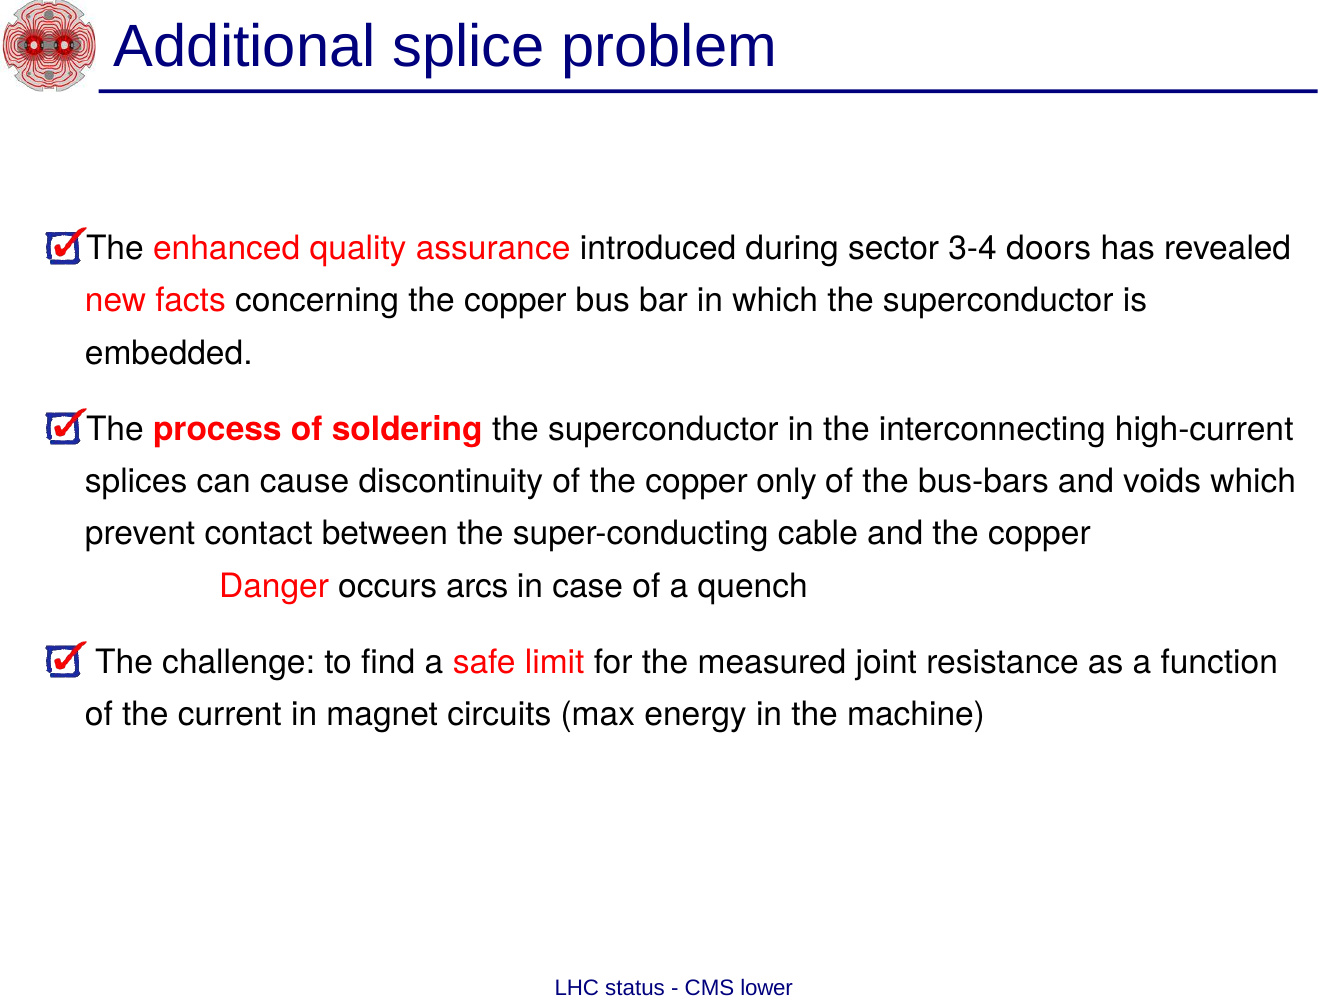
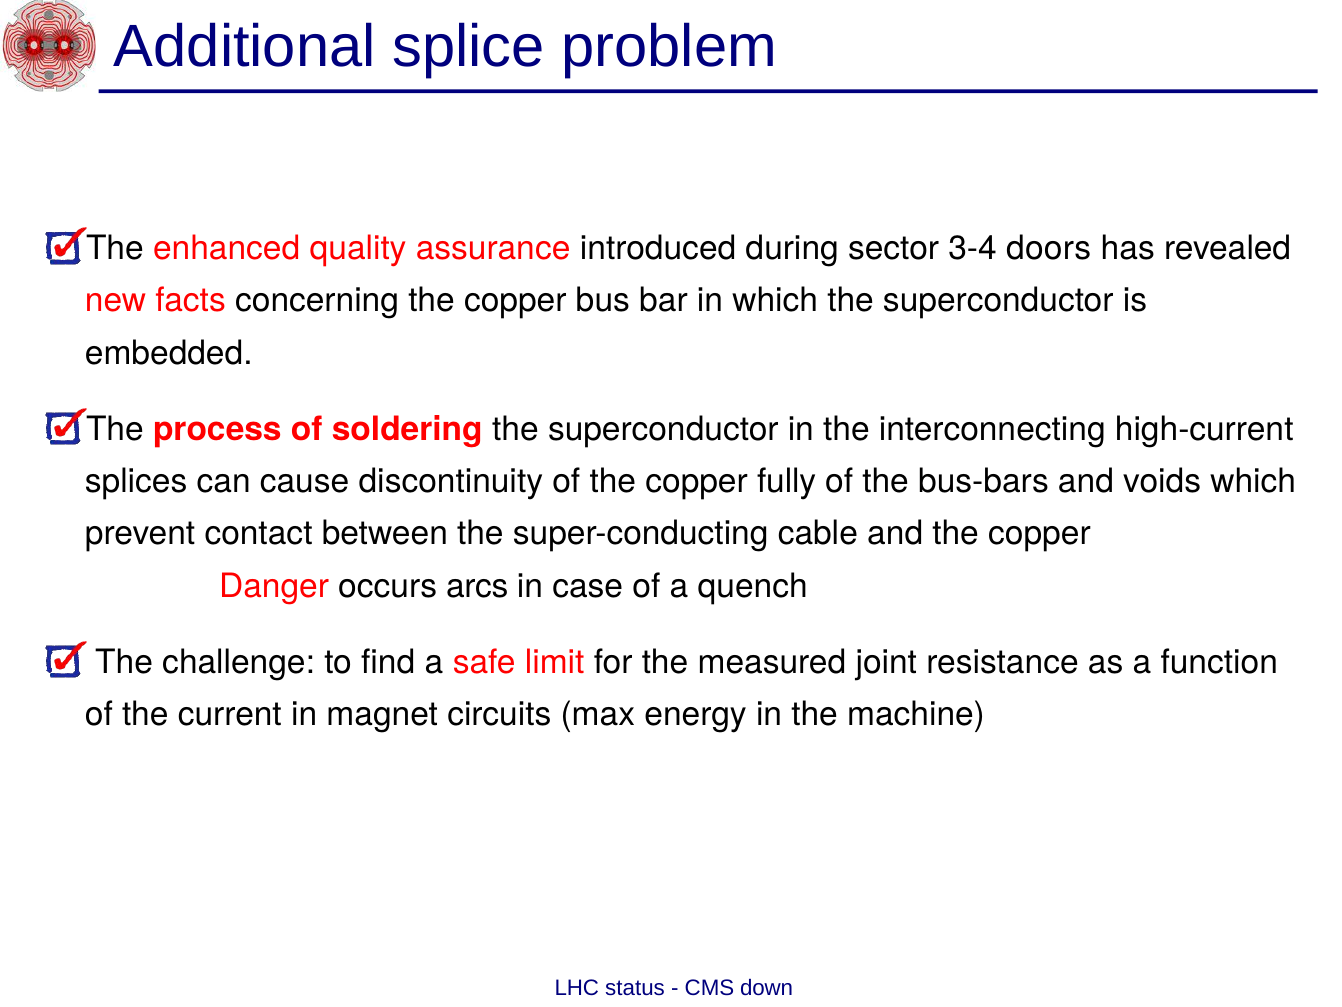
only: only -> fully
lower: lower -> down
